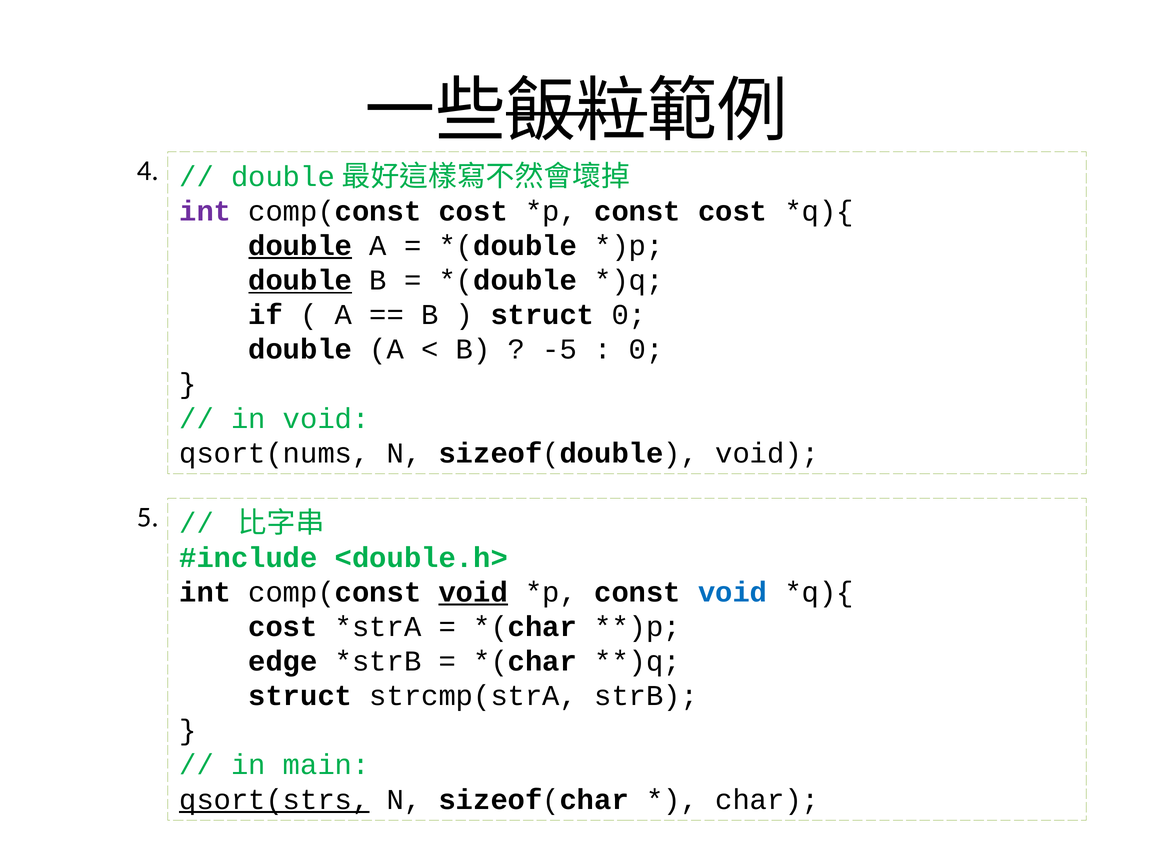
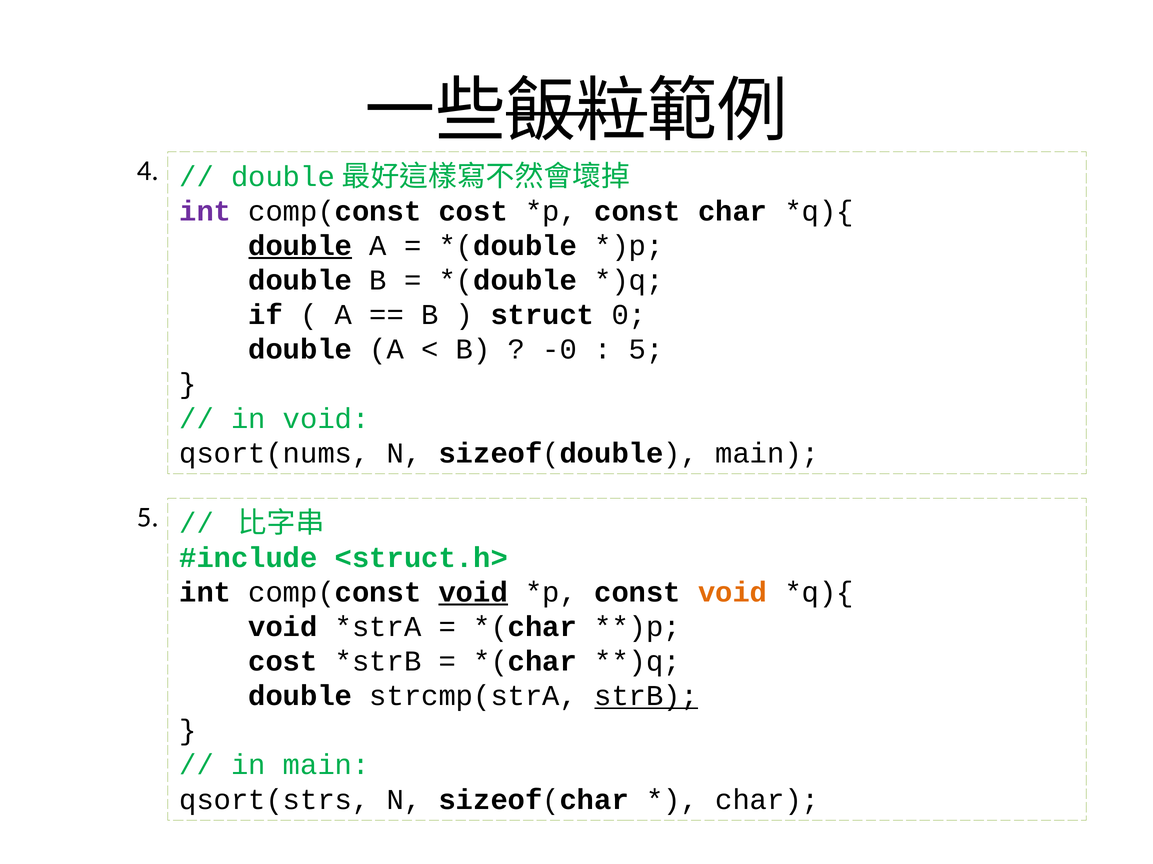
const cost: cost -> char
double at (300, 281) underline: present -> none
-5: -5 -> -0
0 at (646, 350): 0 -> 5
sizeof(double void: void -> main
<double.h>: <double.h> -> <struct.h>
void at (733, 593) colour: blue -> orange
cost at (283, 627): cost -> void
edge at (283, 662): edge -> cost
struct at (300, 696): struct -> double
strB underline: none -> present
qsort(strs underline: present -> none
